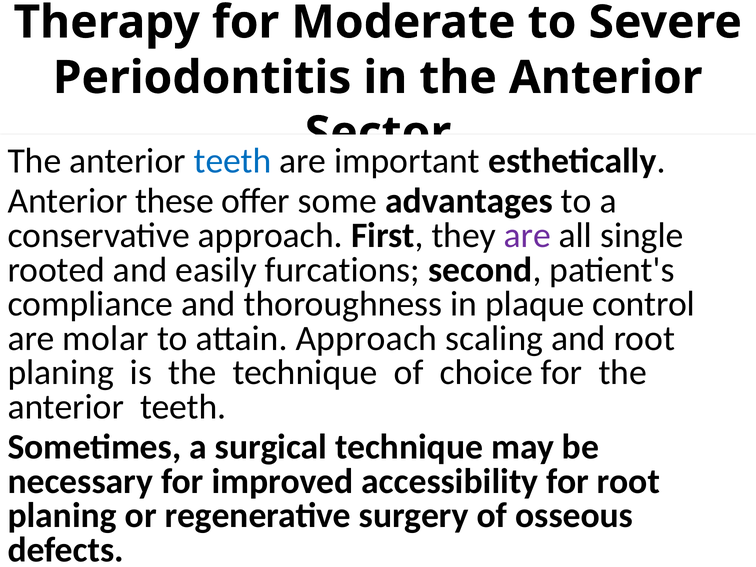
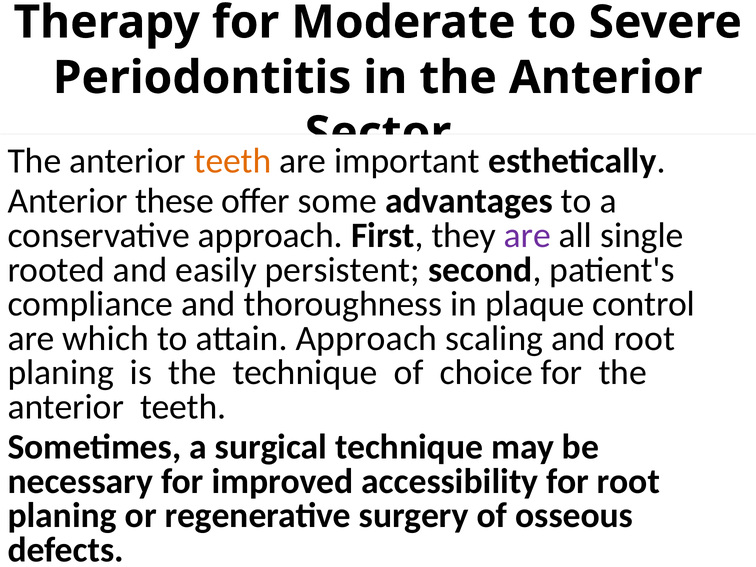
teeth at (233, 161) colour: blue -> orange
furcations: furcations -> persistent
molar: molar -> which
